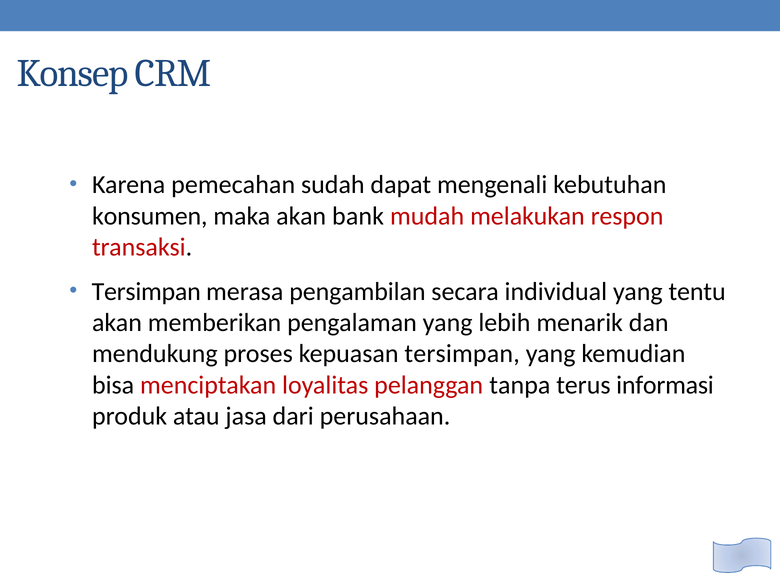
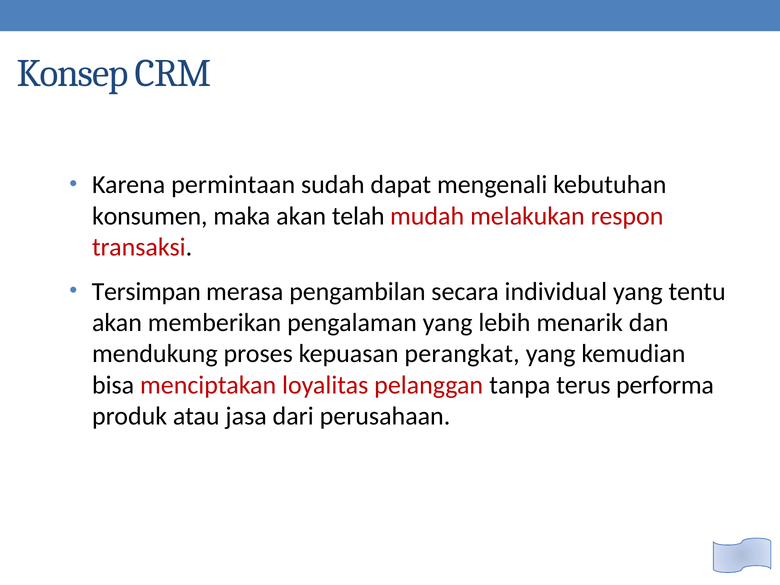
pemecahan: pemecahan -> permintaan
bank: bank -> telah
kepuasan tersimpan: tersimpan -> perangkat
informasi: informasi -> performa
